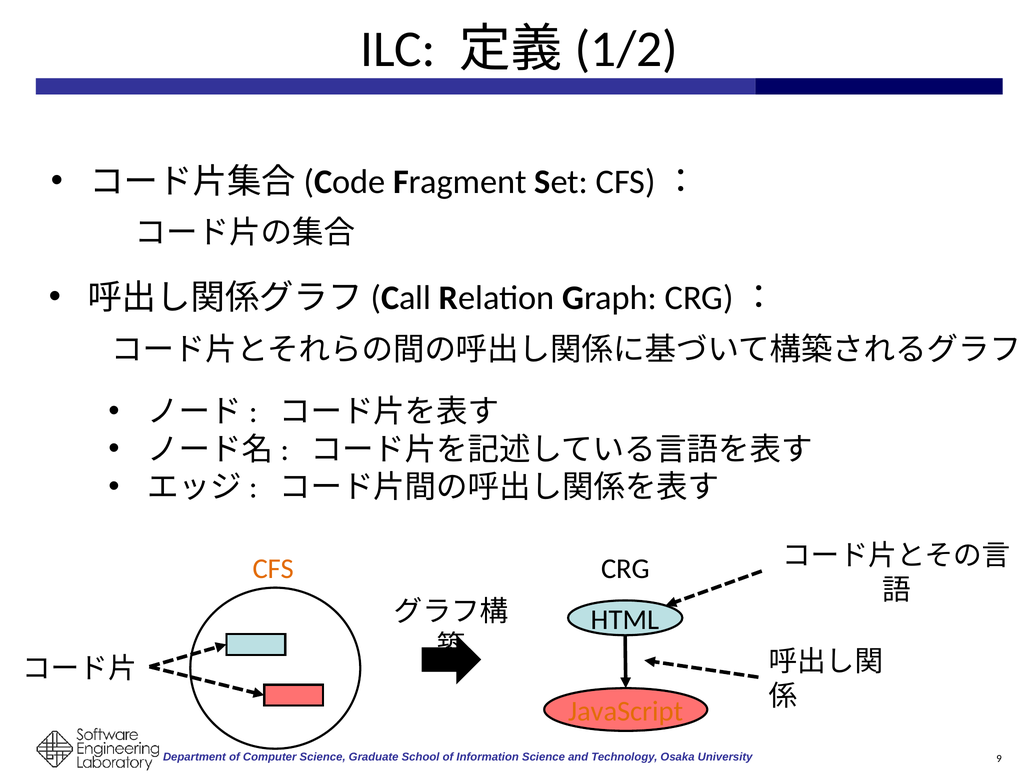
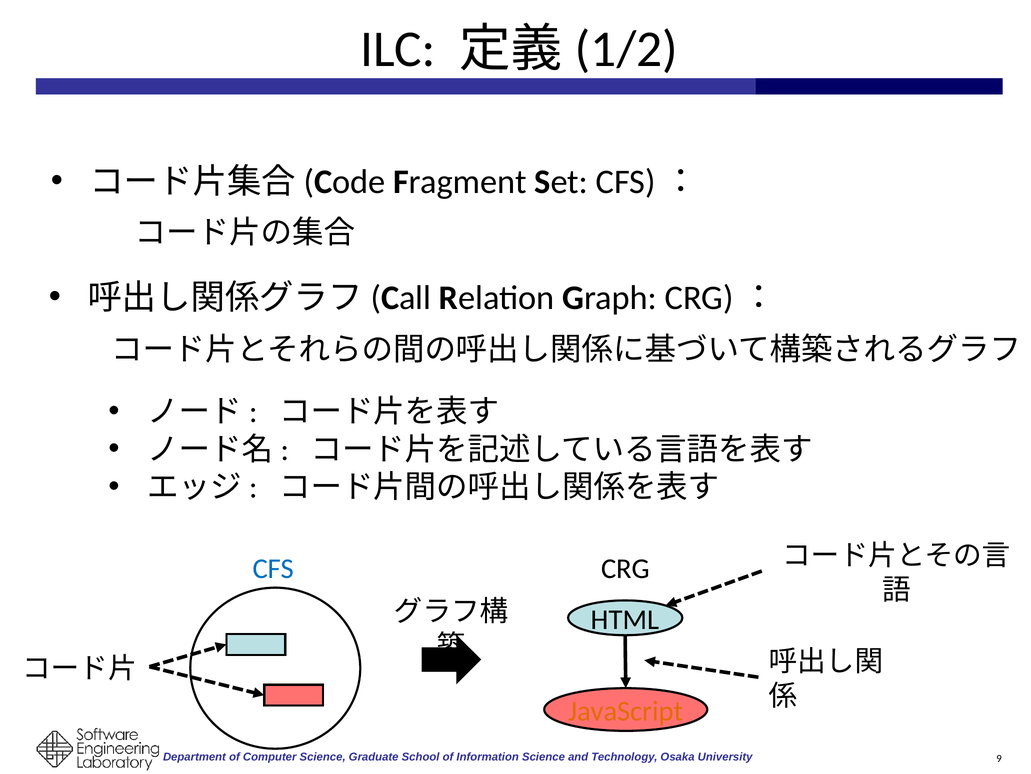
CFS colour: orange -> blue
